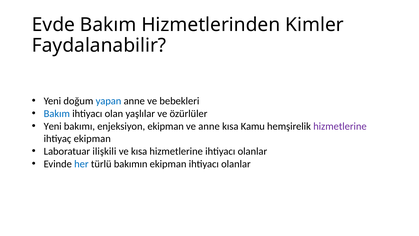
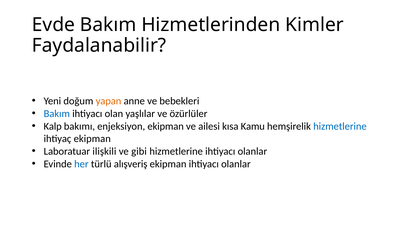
yapan colour: blue -> orange
Yeni at (53, 126): Yeni -> Kalp
ve anne: anne -> ailesi
hizmetlerine at (340, 126) colour: purple -> blue
ve kısa: kısa -> gibi
bakımın: bakımın -> alışveriş
